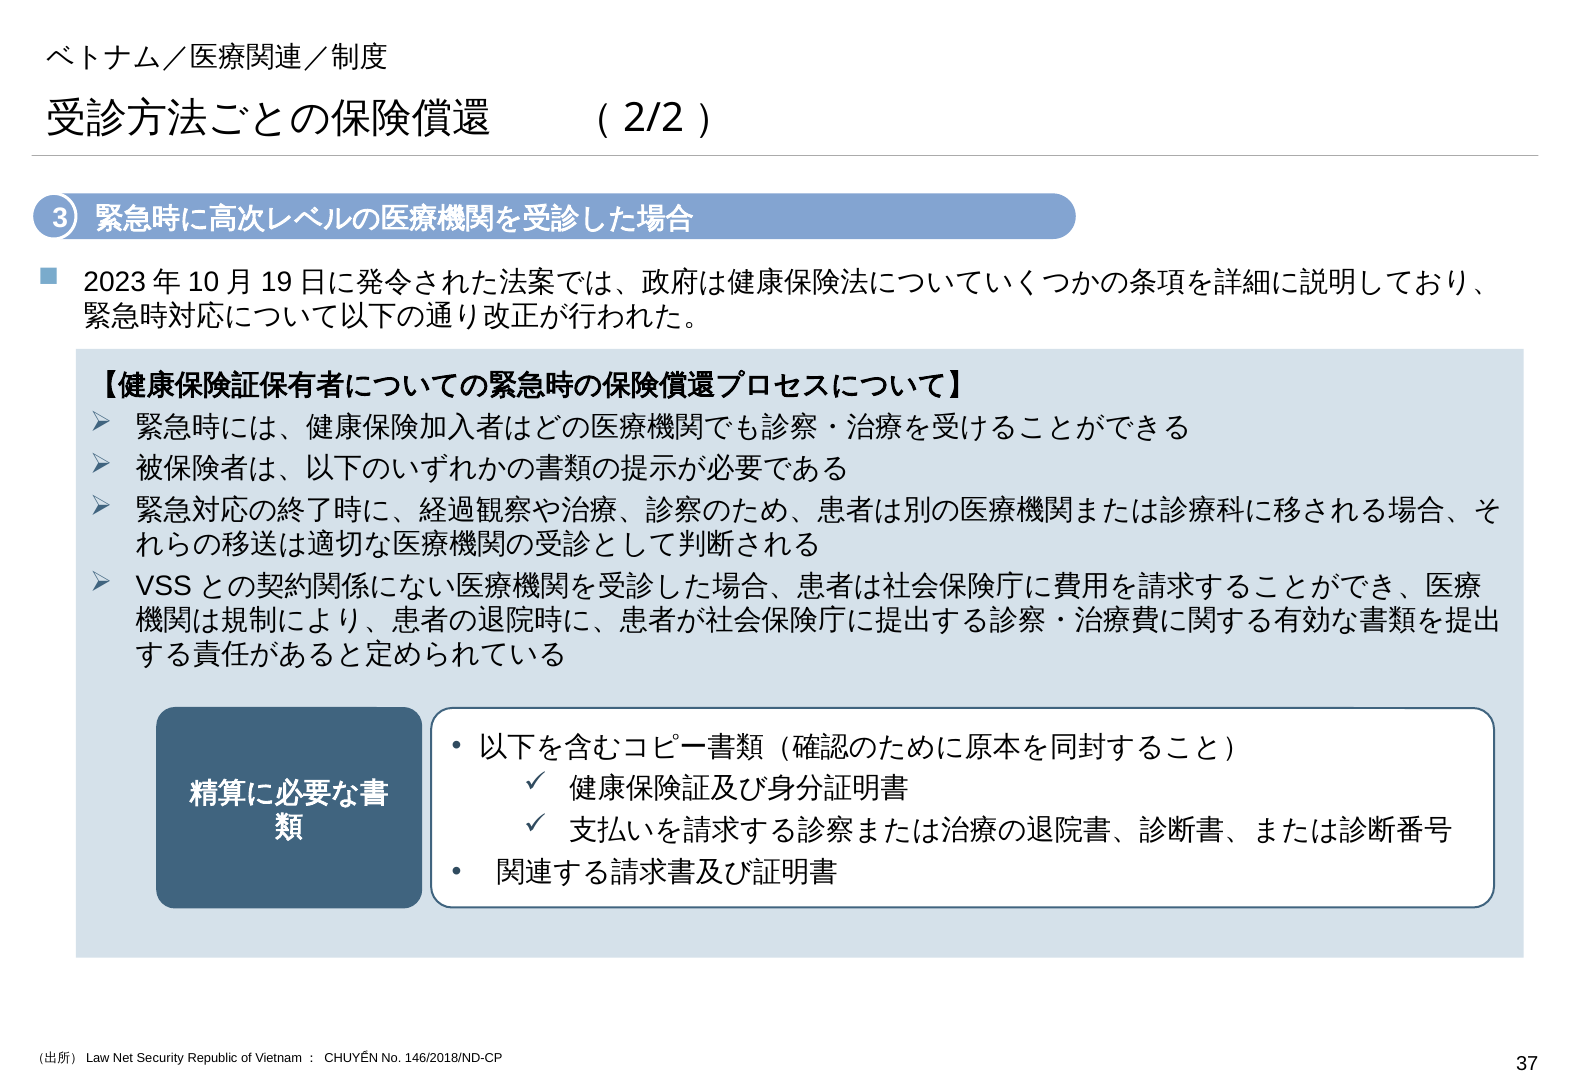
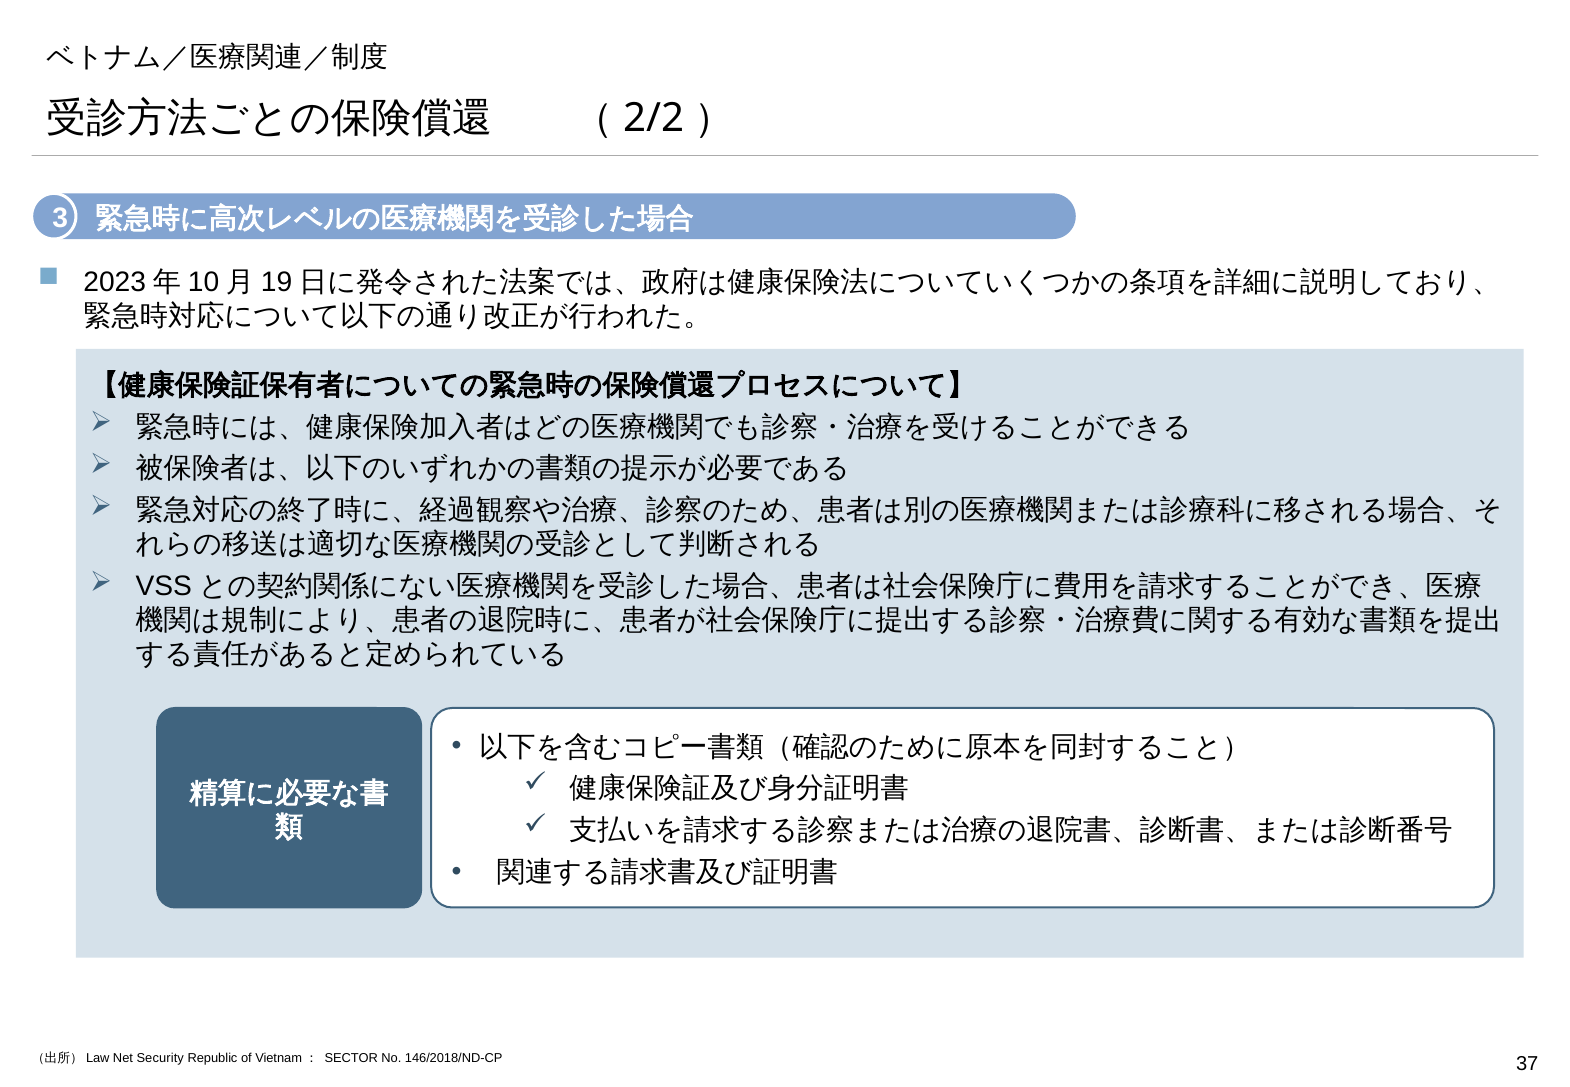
CHUYỂN: CHUYỂN -> SECTOR
